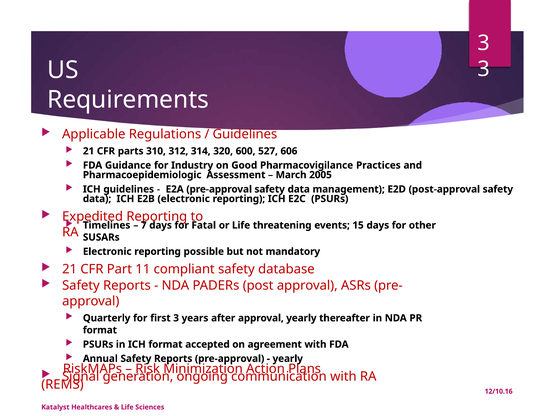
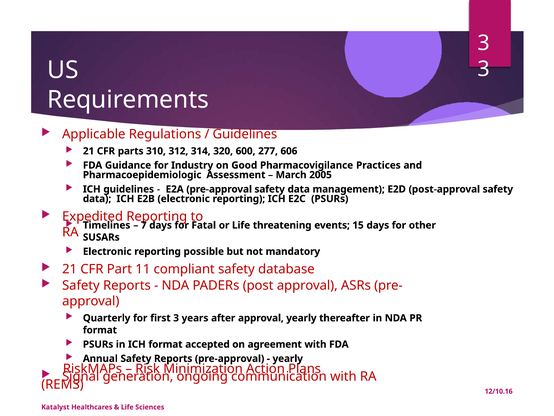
527: 527 -> 277
